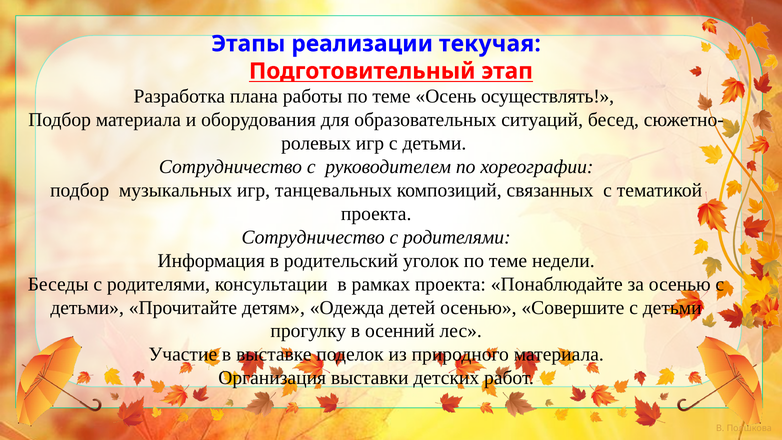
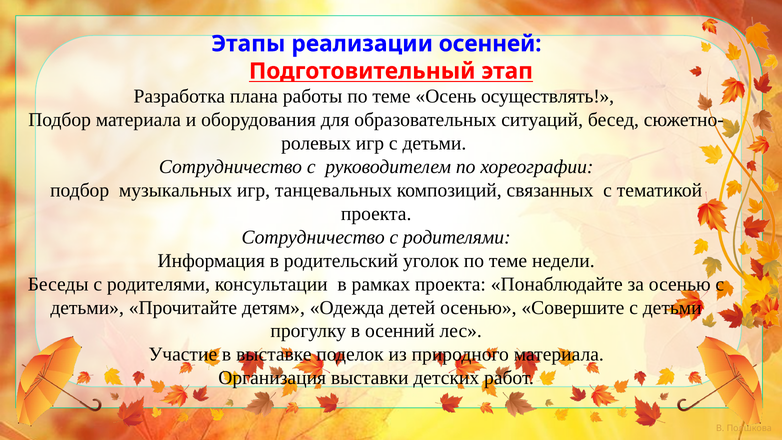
текучая: текучая -> осенней
